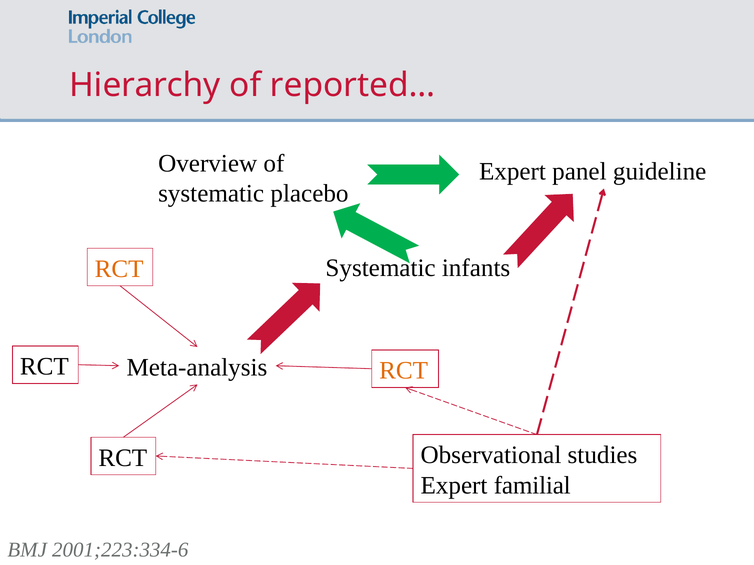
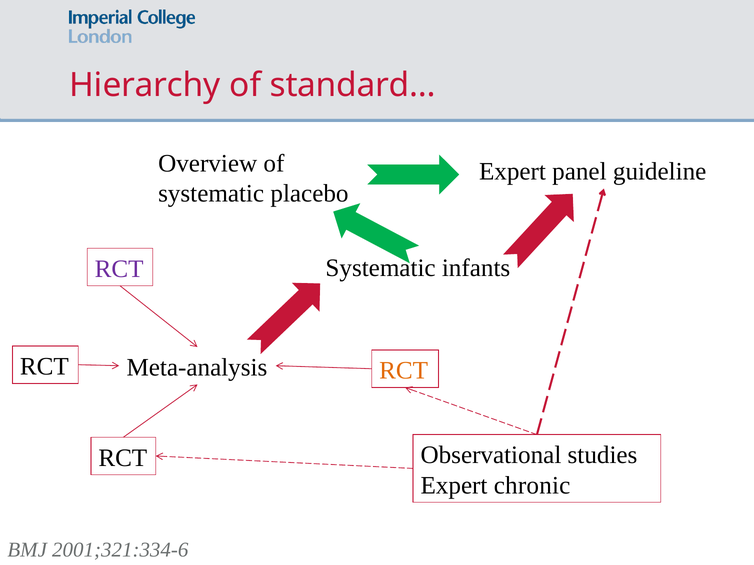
reported…: reported… -> standard…
RCT at (119, 269) colour: orange -> purple
familial: familial -> chronic
2001;223:334-6: 2001;223:334-6 -> 2001;321:334-6
